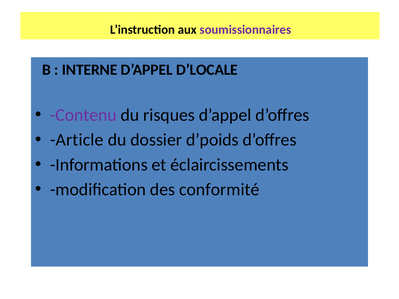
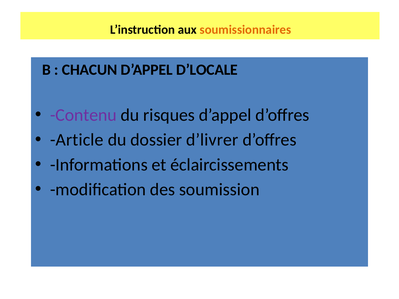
soumissionnaires colour: purple -> orange
INTERNE: INTERNE -> CHACUN
d’poids: d’poids -> d’livrer
conformité: conformité -> soumission
